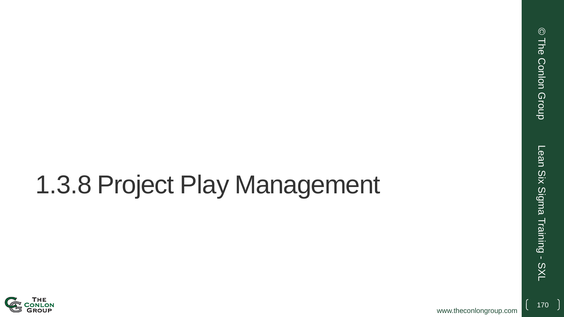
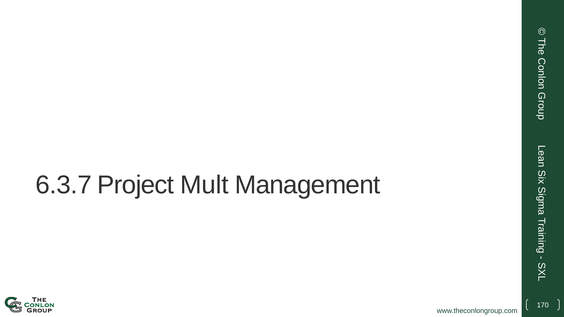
1.3.8: 1.3.8 -> 6.3.7
Play: Play -> Mult
